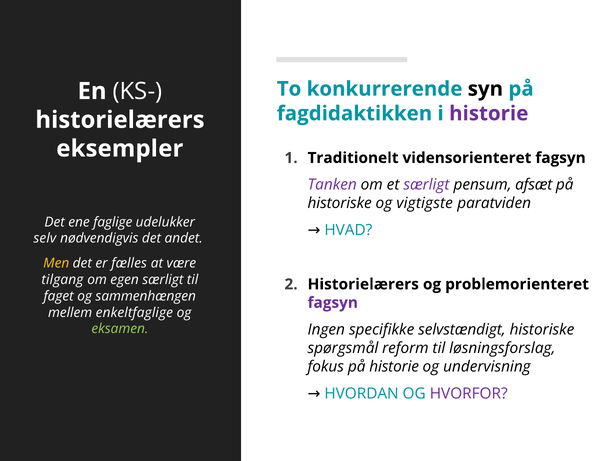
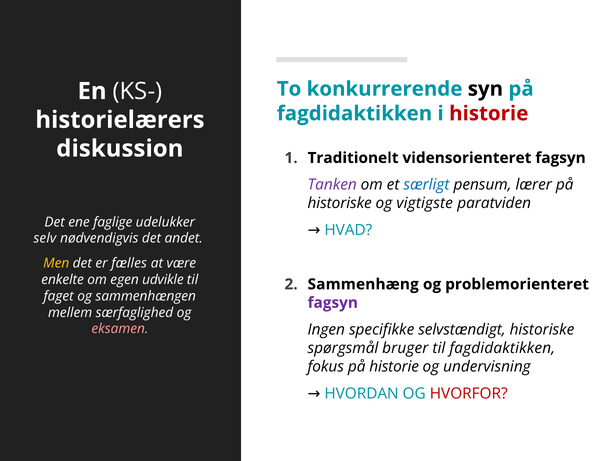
historie at (489, 114) colour: purple -> red
eksempler: eksempler -> diskussion
særligt at (426, 185) colour: purple -> blue
afsæt: afsæt -> lærer
tilgang: tilgang -> enkelte
egen særligt: særligt -> udvikle
Historielærers at (363, 284): Historielærers -> Sammenhæng
enkeltfaglige: enkeltfaglige -> særfaglighed
eksamen colour: light green -> pink
reform: reform -> bruger
til løsningsforslag: løsningsforslag -> fagdidaktikken
HVORFOR colour: purple -> red
